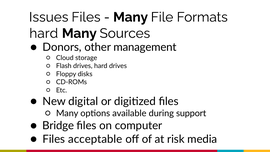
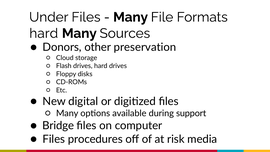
Issues: Issues -> Under
management: management -> preservation
acceptable: acceptable -> procedures
